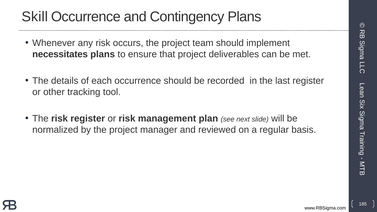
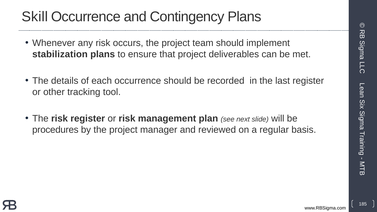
necessitates: necessitates -> stabilization
normalized: normalized -> procedures
